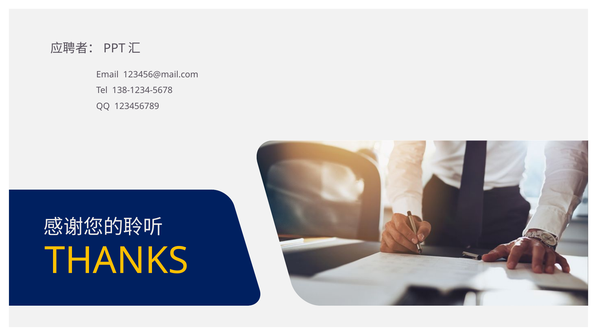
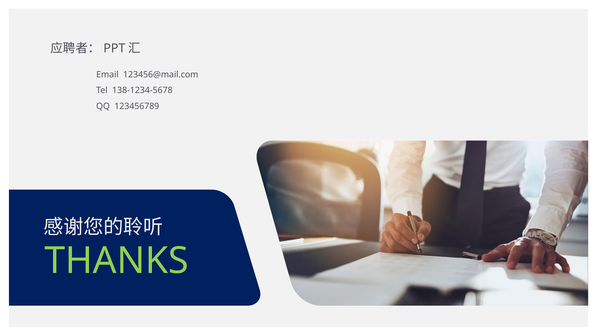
THANKS colour: yellow -> light green
